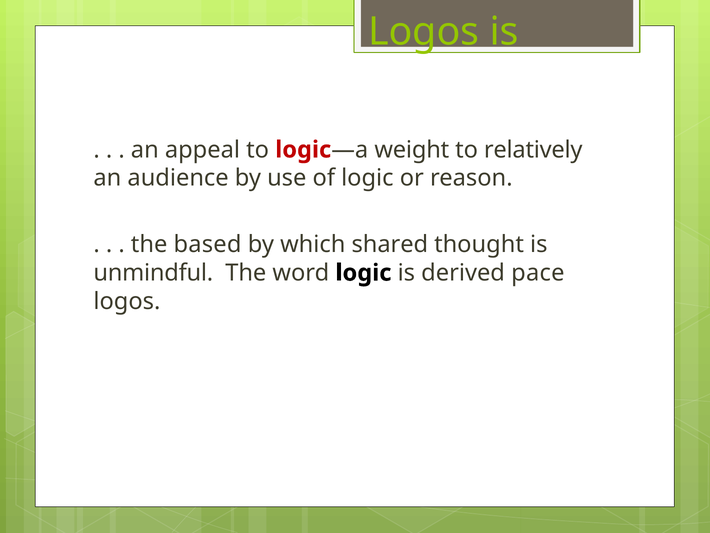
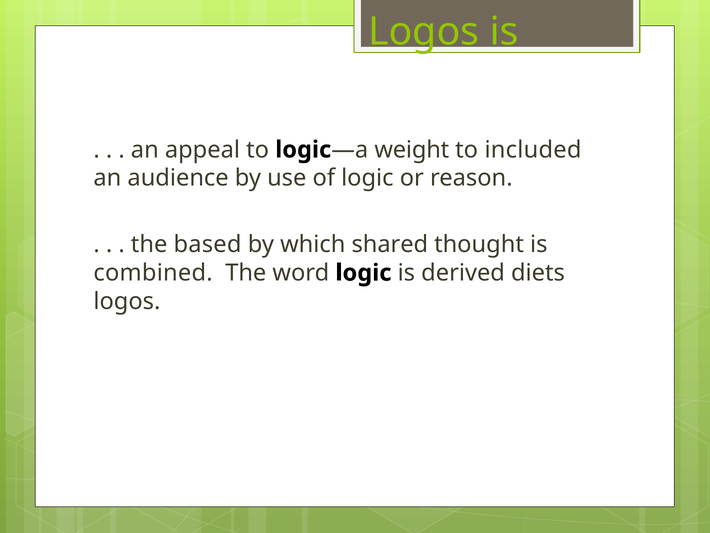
logic at (303, 150) colour: red -> black
relatively: relatively -> included
unmindful: unmindful -> combined
pace: pace -> diets
